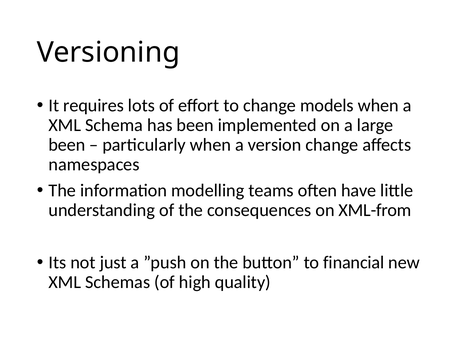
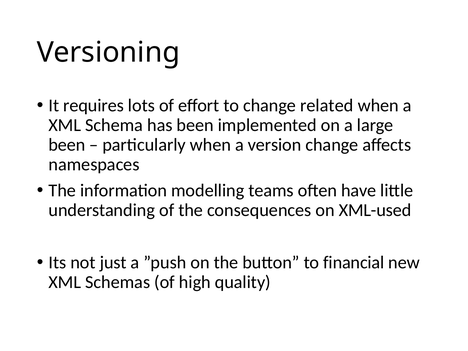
models: models -> related
XML-from: XML-from -> XML-used
